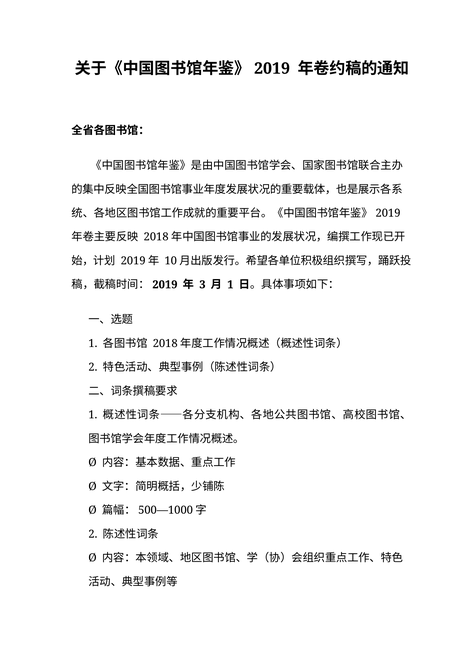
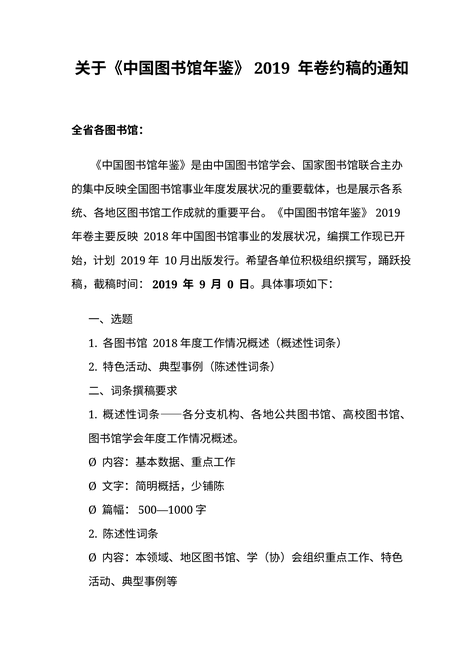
3: 3 -> 9
1 at (230, 285): 1 -> 0
